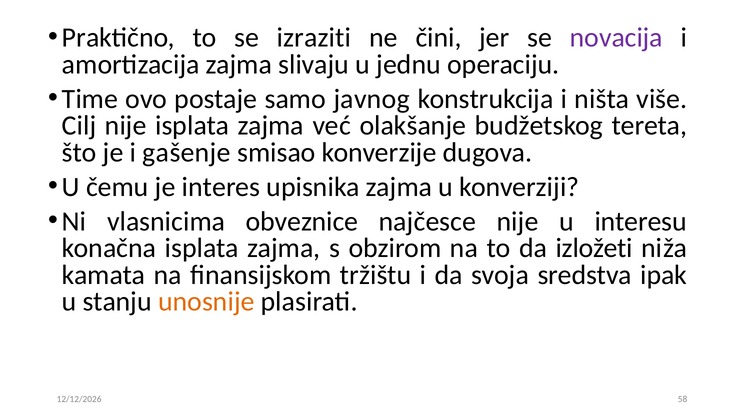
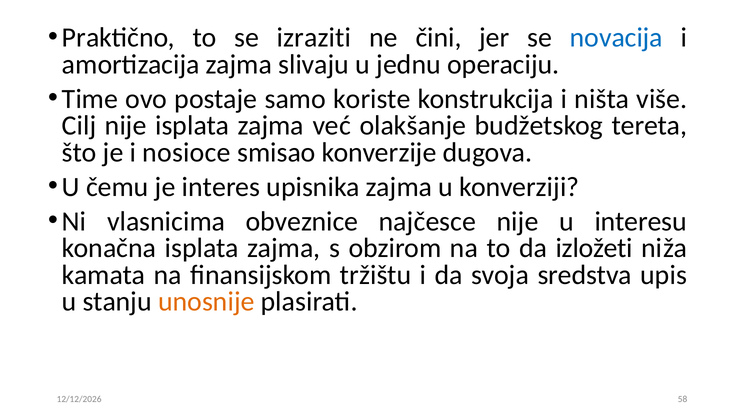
novacija colour: purple -> blue
javnog: javnog -> koriste
gašenje: gašenje -> nosioce
ipak: ipak -> upis
